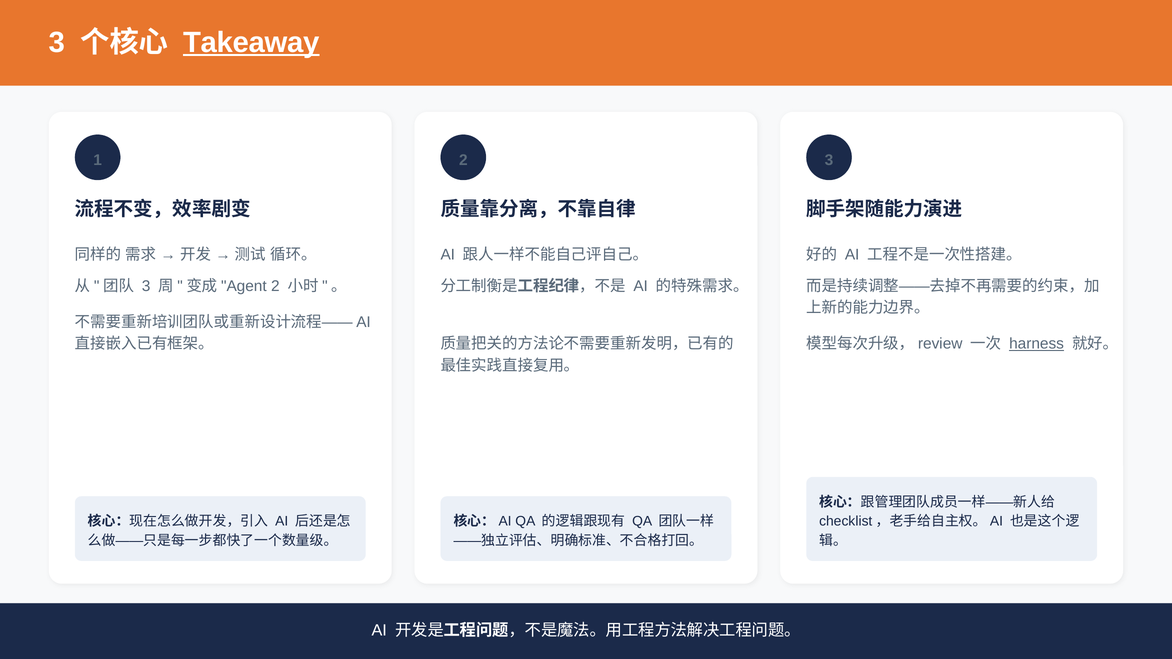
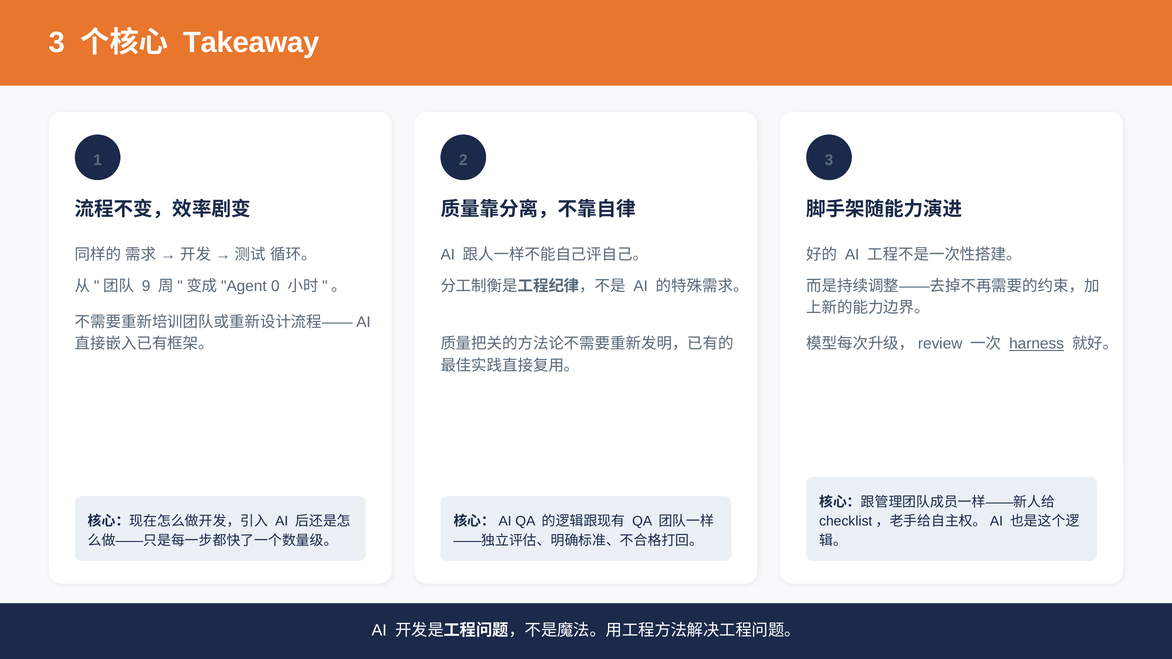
Takeaway underline: present -> none
3 at (146, 286): 3 -> 9
2 at (275, 286): 2 -> 0
